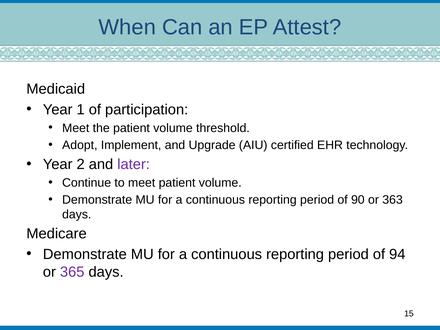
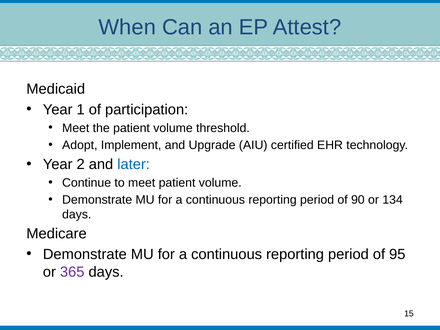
later colour: purple -> blue
363: 363 -> 134
94: 94 -> 95
